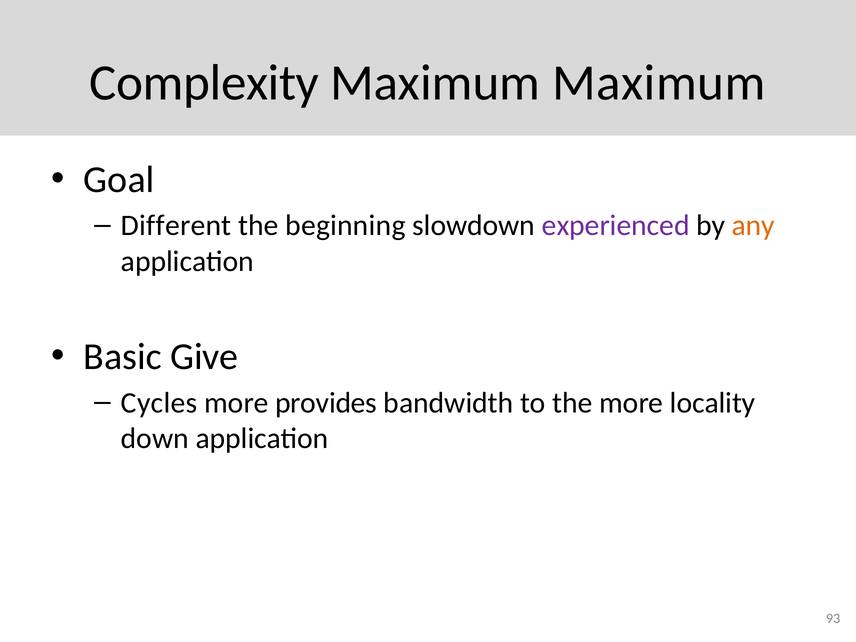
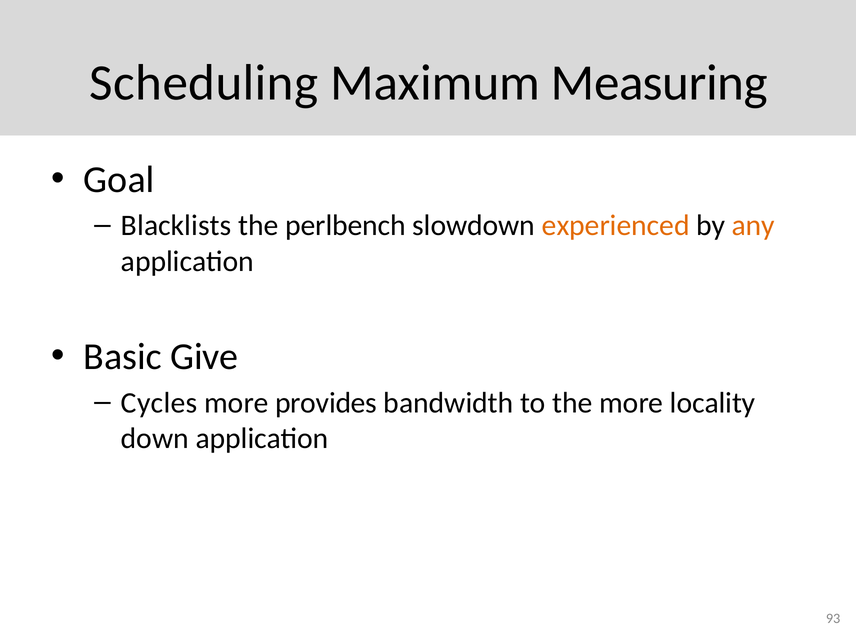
Complexity: Complexity -> Scheduling
Maximum Maximum: Maximum -> Measuring
Different: Different -> Blacklists
beginning: beginning -> perlbench
experienced colour: purple -> orange
